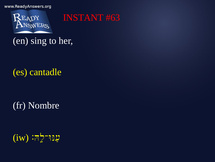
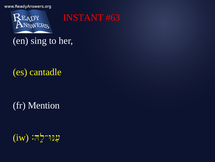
Nombre: Nombre -> Mention
